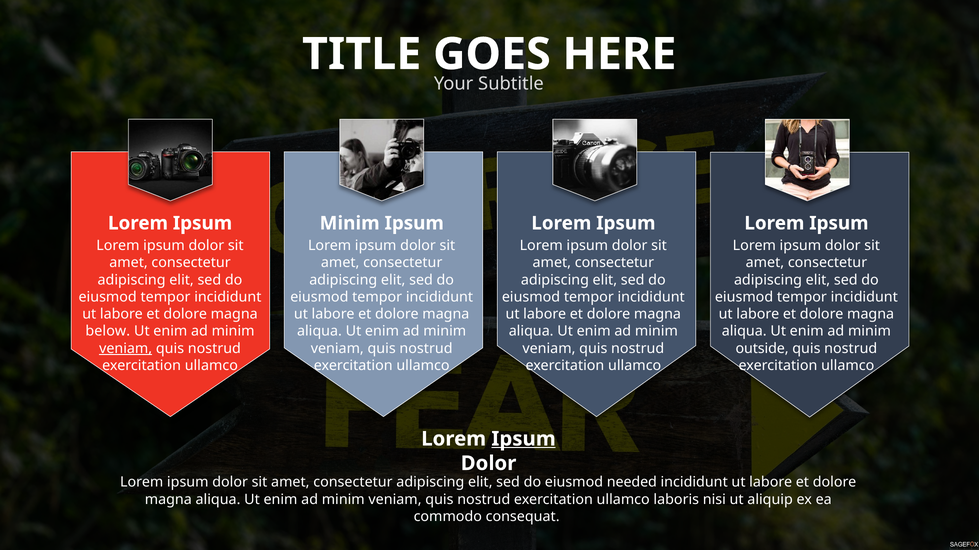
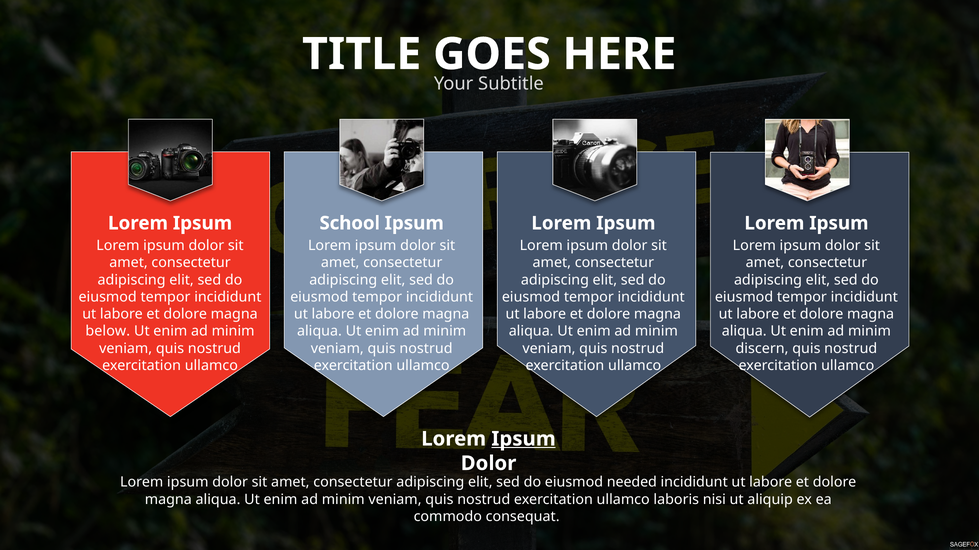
Minim at (350, 223): Minim -> School
veniam at (126, 349) underline: present -> none
outside: outside -> discern
